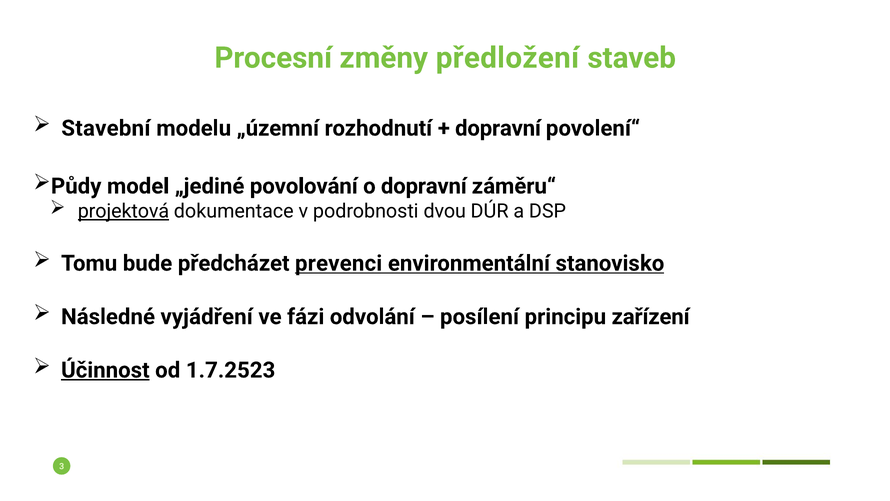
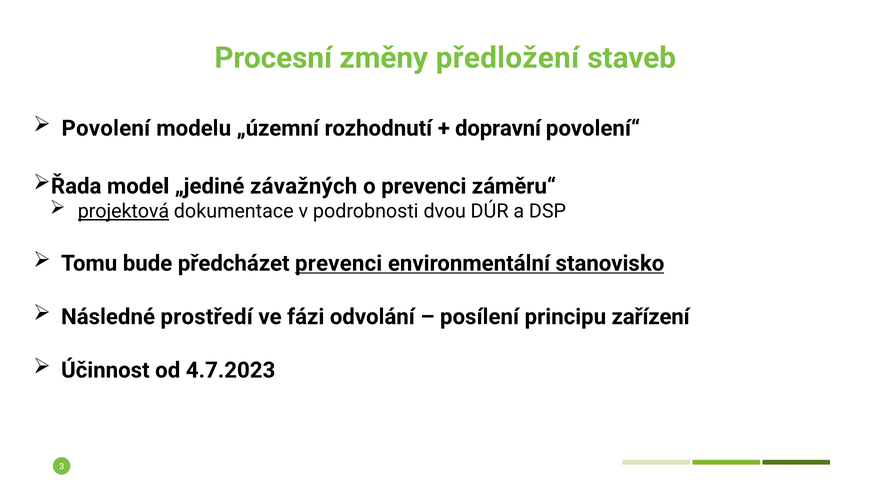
Stavební: Stavební -> Povolení
Půdy: Půdy -> Řada
povolování: povolování -> závažných
o dopravní: dopravní -> prevenci
vyjádření: vyjádření -> prostředí
Účinnost underline: present -> none
1.7.2523: 1.7.2523 -> 4.7.2023
